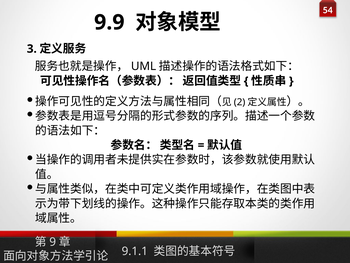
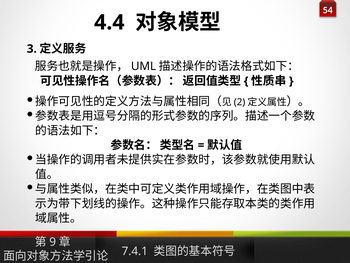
9.9: 9.9 -> 4.4
9.1.1: 9.1.1 -> 7.4.1
